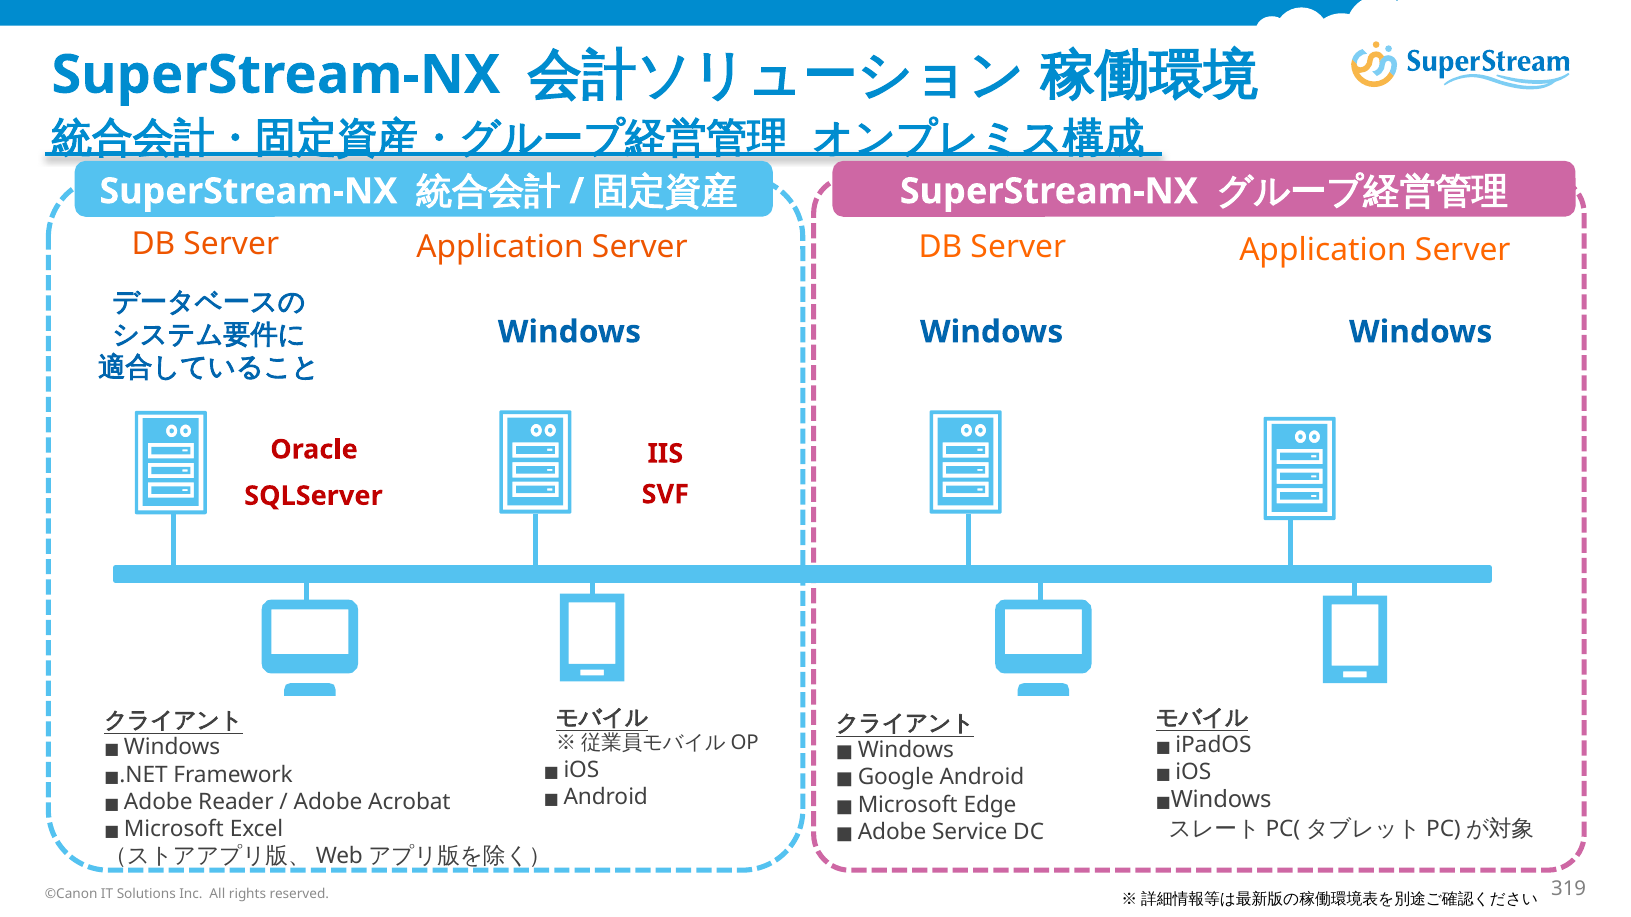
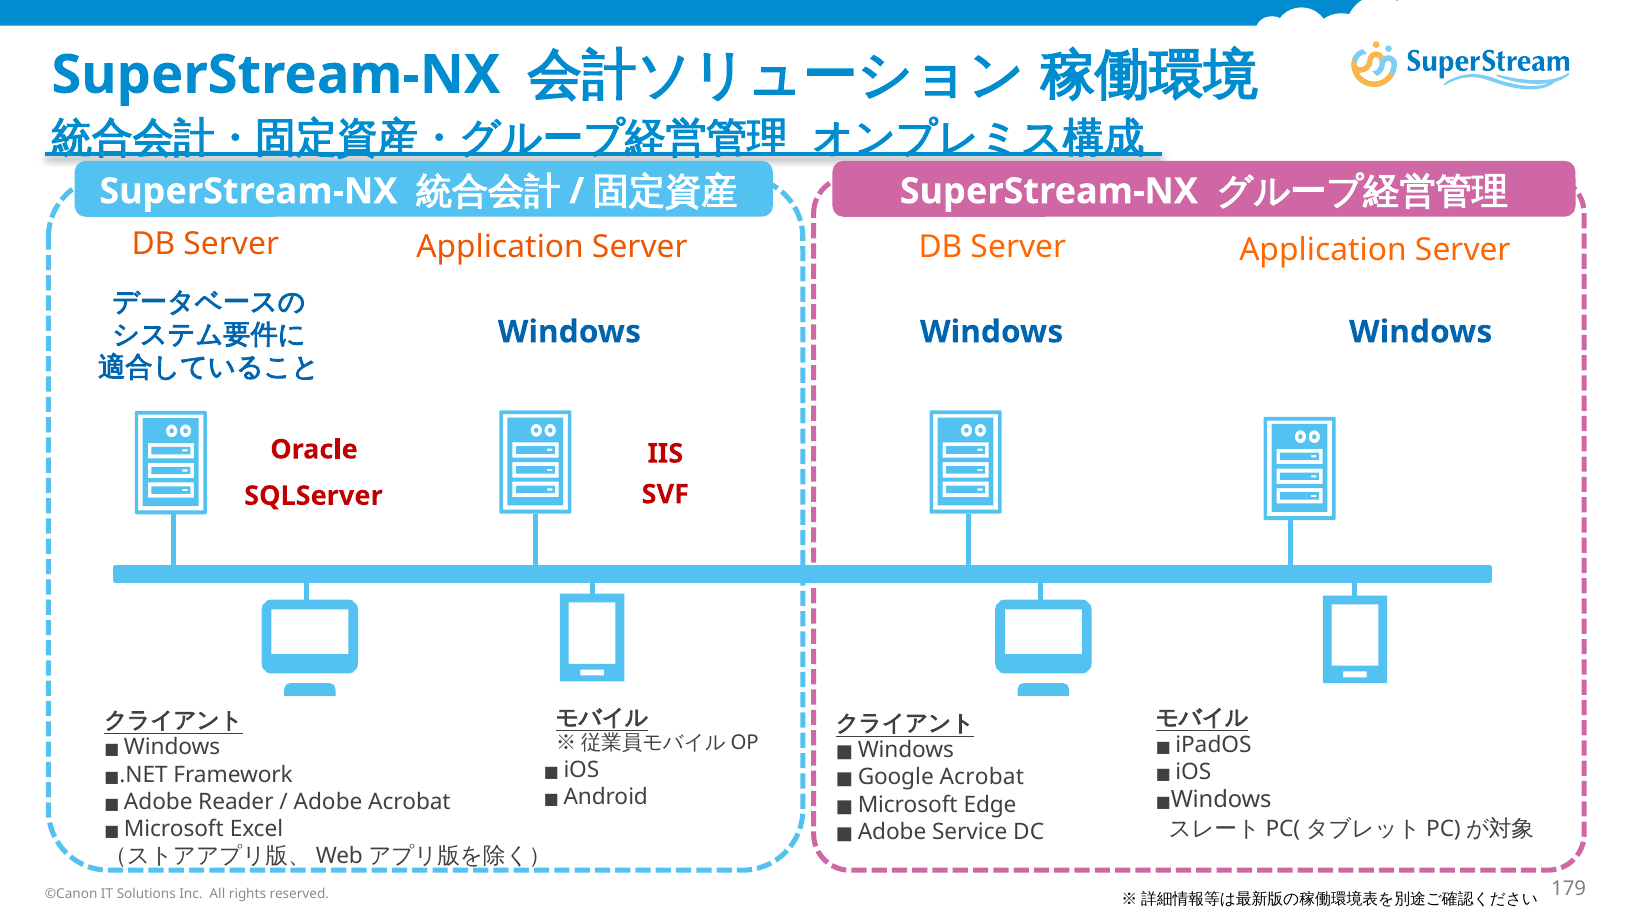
Google Android: Android -> Acrobat
319: 319 -> 179
